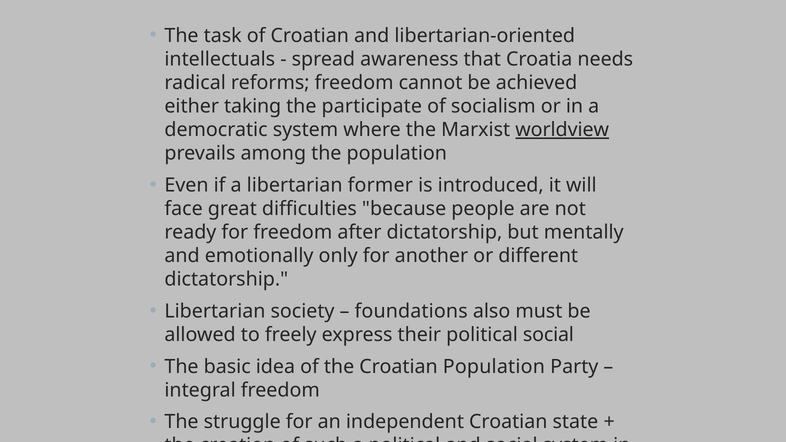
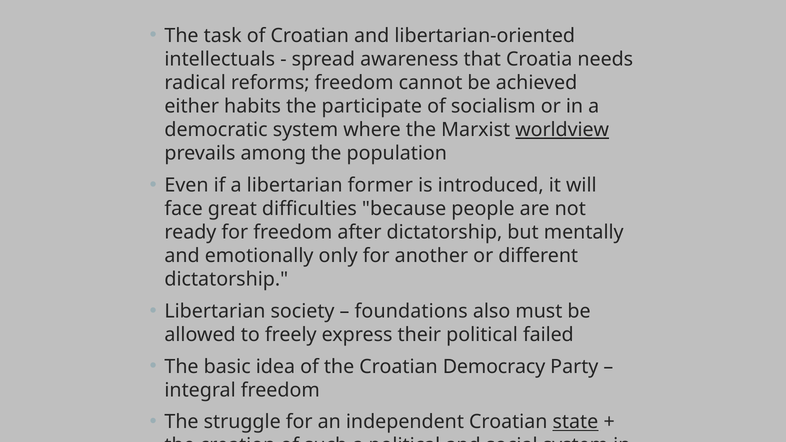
taking: taking -> habits
political social: social -> failed
Croatian Population: Population -> Democracy
state underline: none -> present
